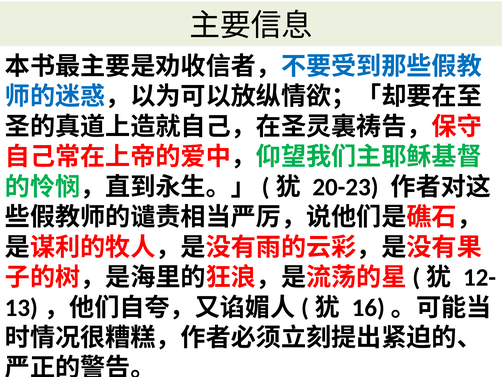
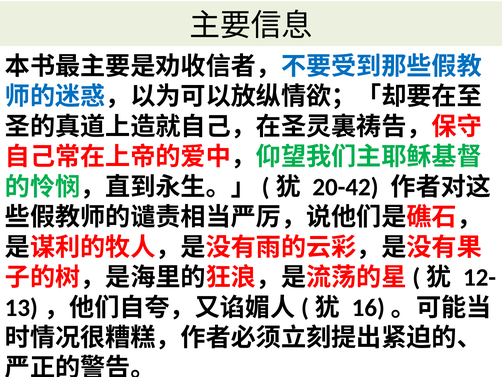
20-23: 20-23 -> 20-42
